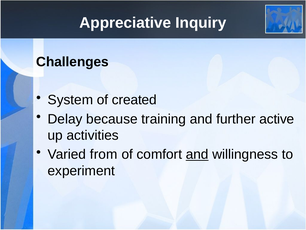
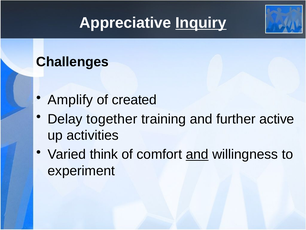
Inquiry underline: none -> present
System: System -> Amplify
because: because -> together
from: from -> think
